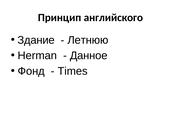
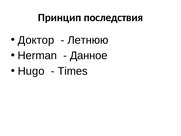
английского: английского -> последствия
Здание: Здание -> Доктор
Фонд: Фонд -> Hugo
